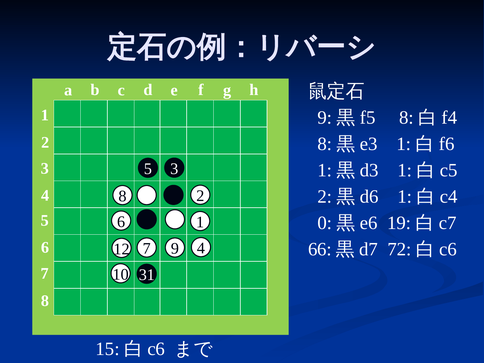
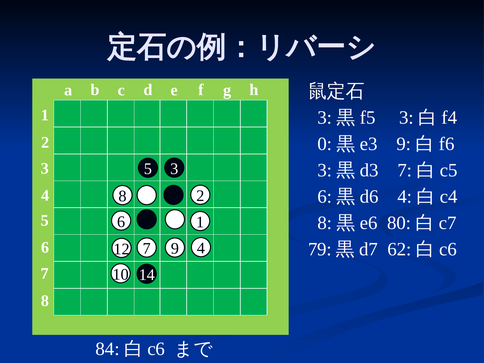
9 at (325, 117): 9 -> 3
8 at (406, 117): 8 -> 3
8 at (325, 144): 8 -> 0
1 at (404, 144): 1 -> 9
1 at (325, 170): 1 -> 3
1 at (405, 170): 1 -> 7
2 at (325, 197): 2 -> 6
1 at (405, 197): 1 -> 4
0 at (325, 223): 0 -> 8
19: 19 -> 80
66: 66 -> 79
72: 72 -> 62
31: 31 -> 14
15: 15 -> 84
